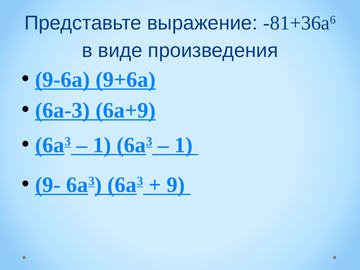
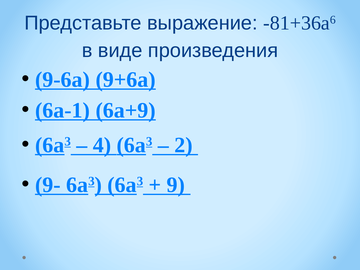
6а-3: 6а-3 -> 6а-1
1 at (102, 145): 1 -> 4
1 at (183, 145): 1 -> 2
